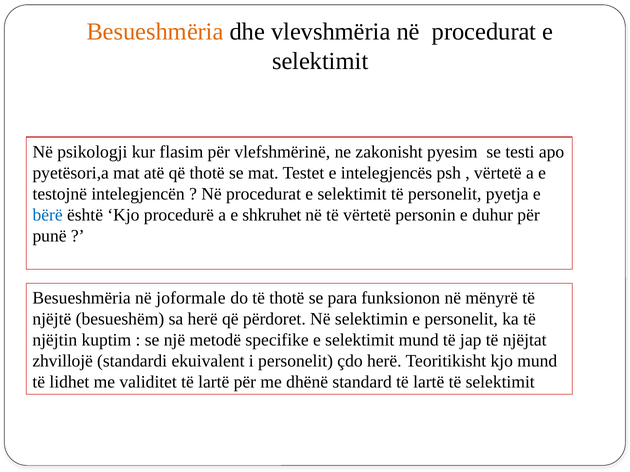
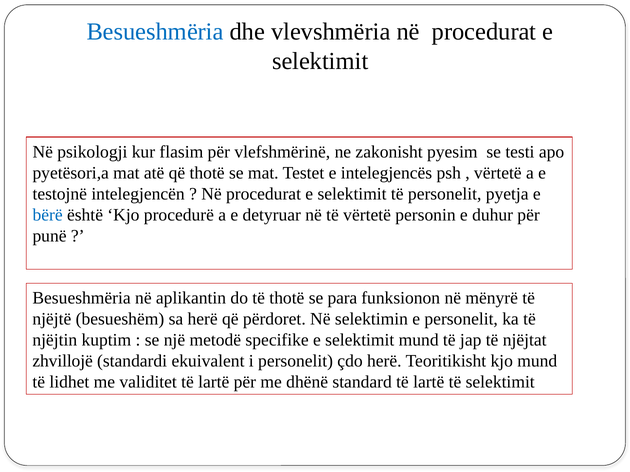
Besueshmëria at (155, 32) colour: orange -> blue
shkruhet: shkruhet -> detyruar
joformale: joformale -> aplikantin
